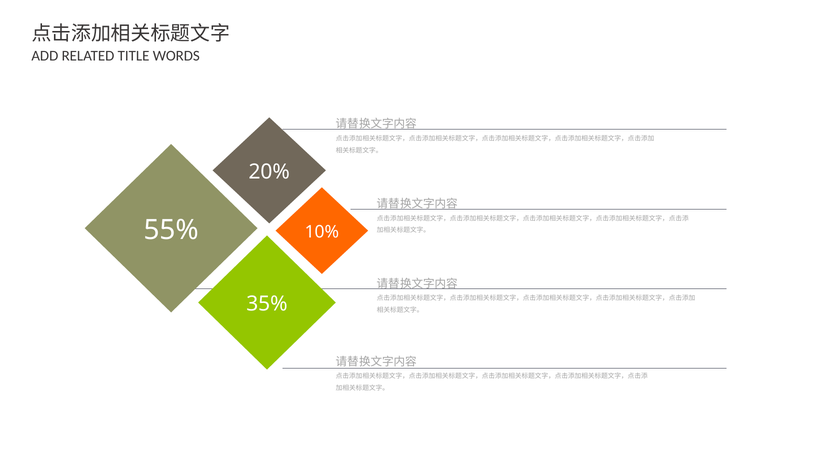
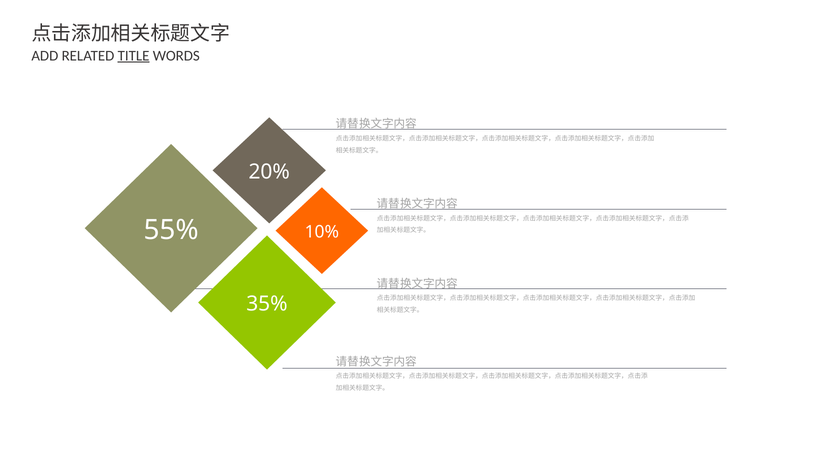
TITLE underline: none -> present
